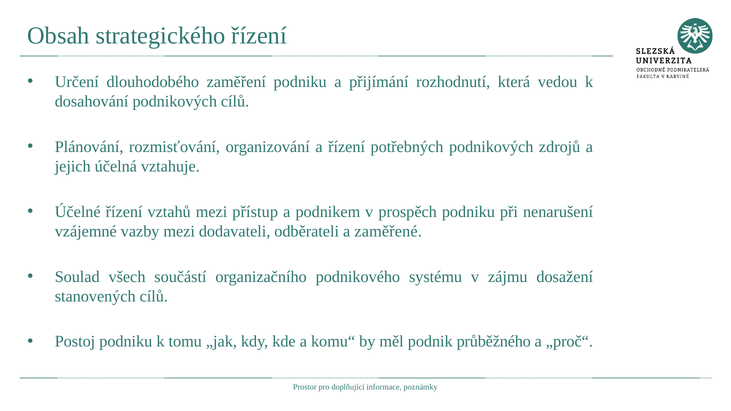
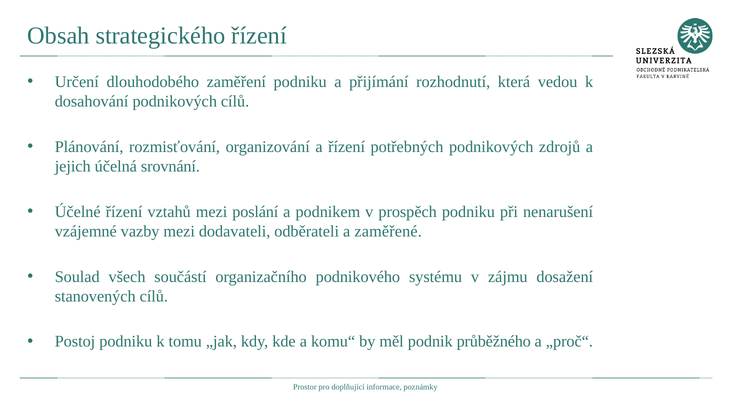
vztahuje: vztahuje -> srovnání
přístup: přístup -> poslání
